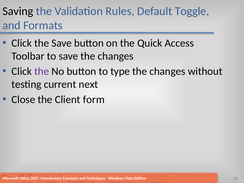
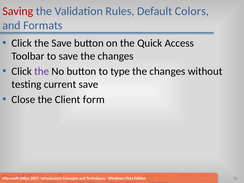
Saving colour: black -> red
Toggle: Toggle -> Colors
current next: next -> save
